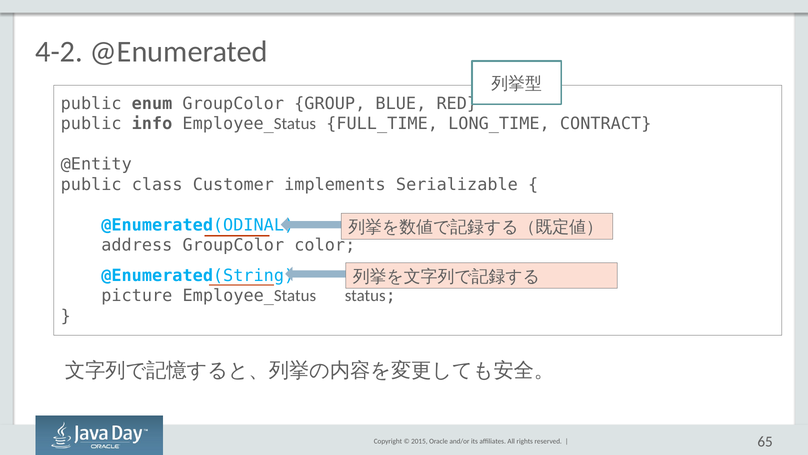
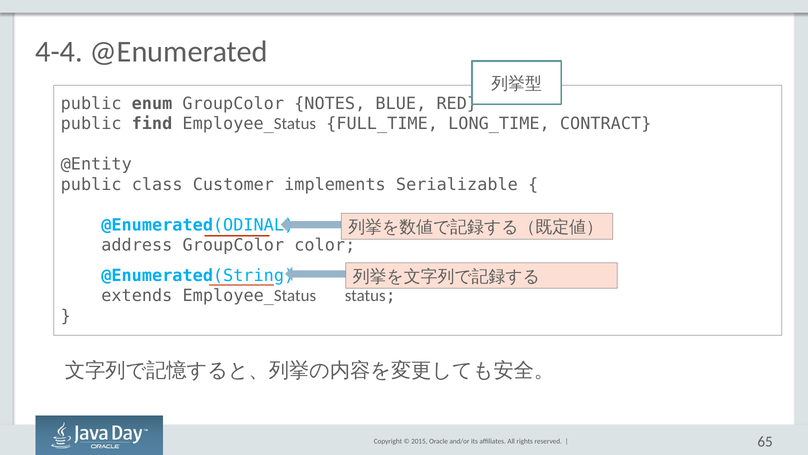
4-2: 4-2 -> 4-4
GROUP: GROUP -> NOTES
info: info -> find
picture: picture -> extends
